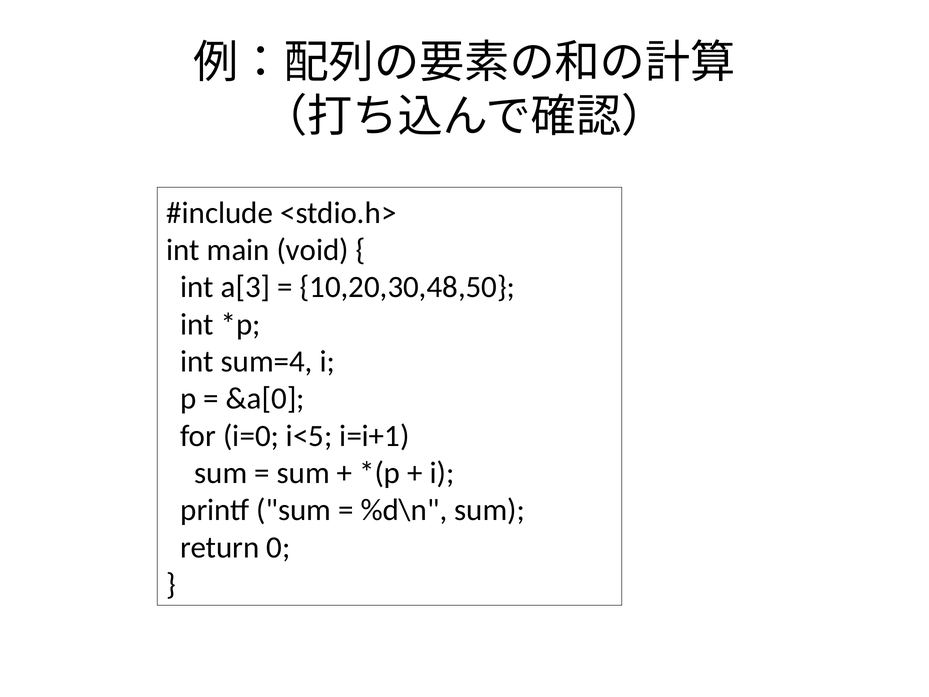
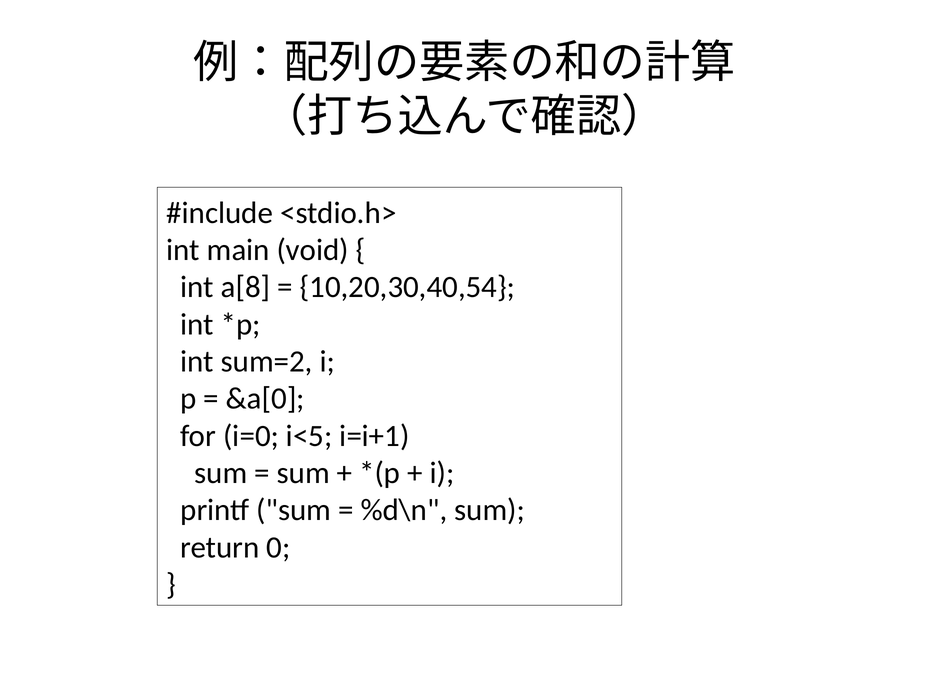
a[3: a[3 -> a[8
10,20,30,48,50: 10,20,30,48,50 -> 10,20,30,40,54
sum=4: sum=4 -> sum=2
